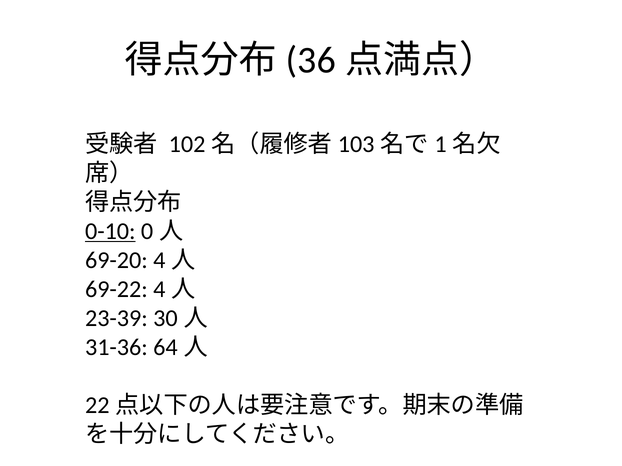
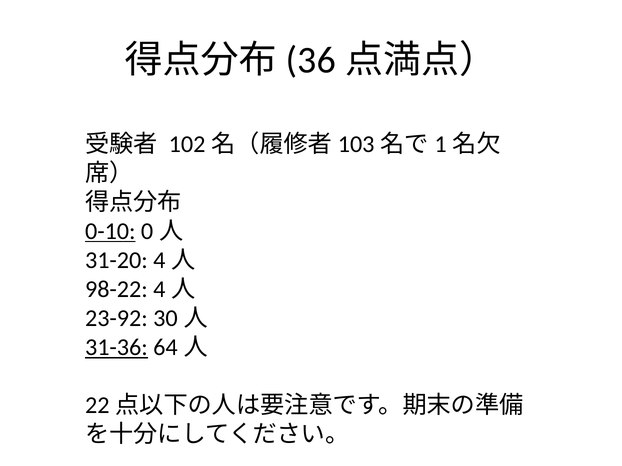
69-20: 69-20 -> 31-20
69-22: 69-22 -> 98-22
23-39: 23-39 -> 23-92
31-36 underline: none -> present
